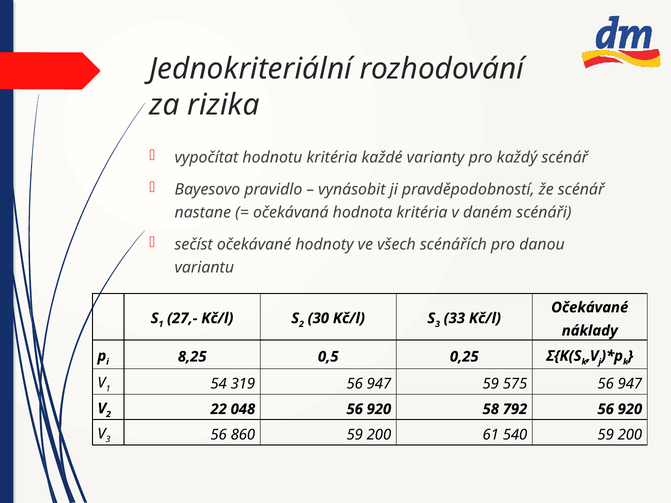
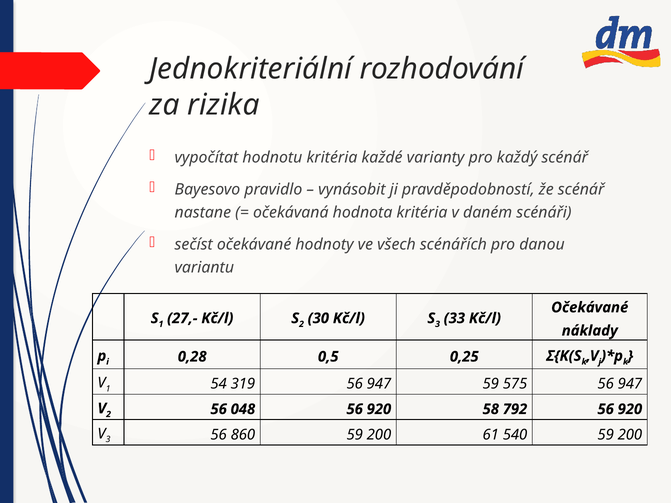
8,25: 8,25 -> 0,28
22 at (219, 409): 22 -> 56
